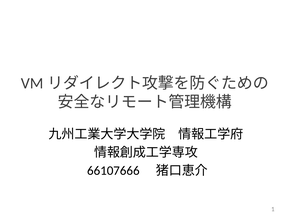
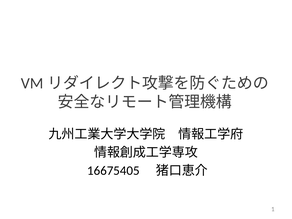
66107666: 66107666 -> 16675405
